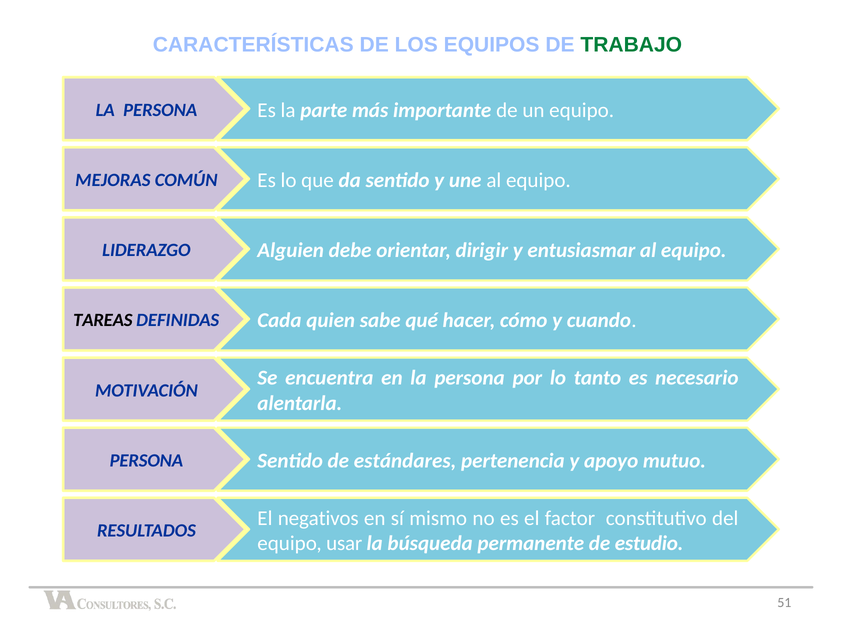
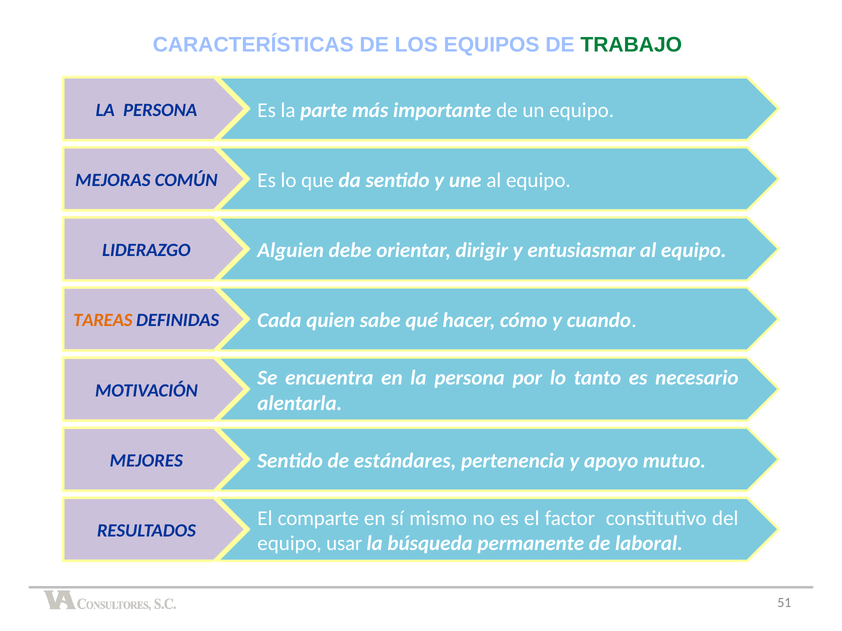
TAREAS colour: black -> orange
PERSONA at (146, 461): PERSONA -> MEJORES
negativos: negativos -> comparte
estudio: estudio -> laboral
